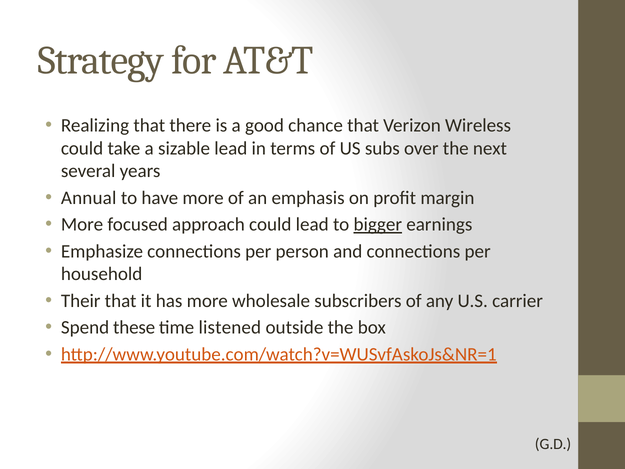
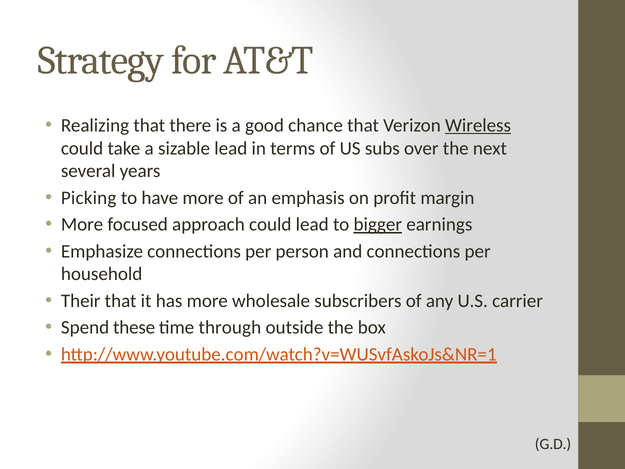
Wireless underline: none -> present
Annual: Annual -> Picking
listened: listened -> through
